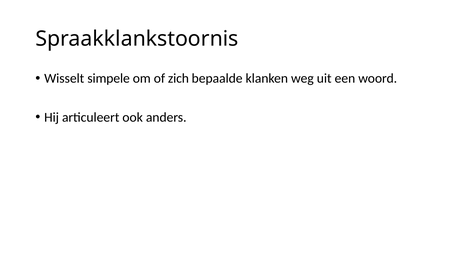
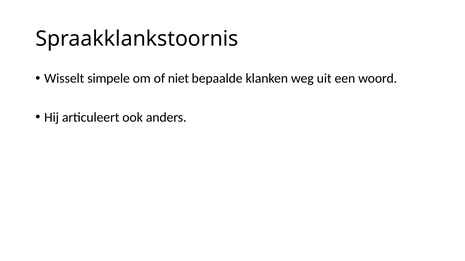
zich: zich -> niet
